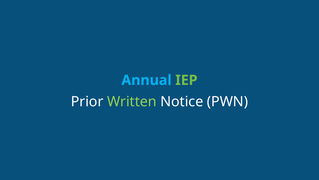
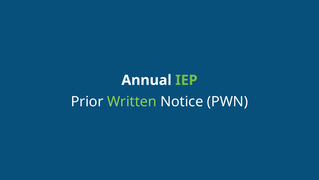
Annual colour: light blue -> white
